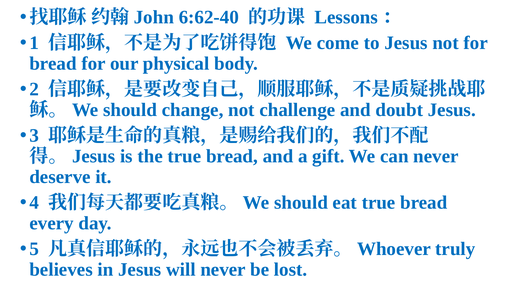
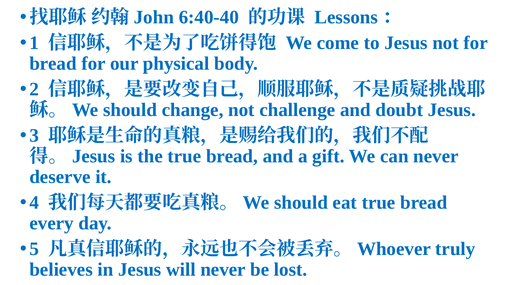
6:62-40: 6:62-40 -> 6:40-40
